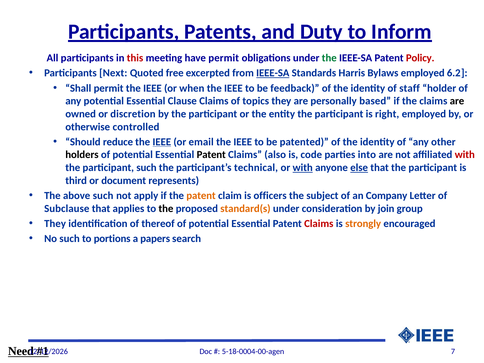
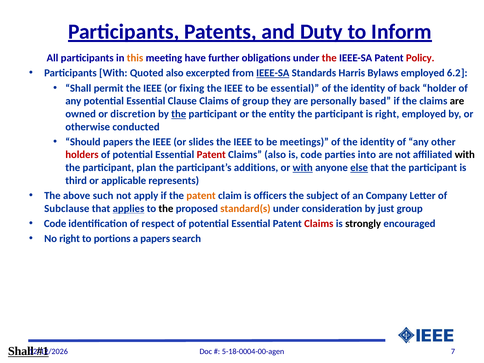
this colour: red -> orange
have permit: permit -> further
the at (329, 58) colour: green -> red
Participants Next: Next -> With
Quoted free: free -> also
when: when -> fixing
be feedback: feedback -> essential
staff: staff -> back
of topics: topics -> group
the at (179, 114) underline: none -> present
controlled: controlled -> conducted
Should reduce: reduce -> papers
IEEE at (162, 142) underline: present -> none
email: email -> slides
patented: patented -> meetings
holders colour: black -> red
Patent at (211, 155) colour: black -> red
with at (465, 155) colour: red -> black
participant such: such -> plan
technical: technical -> additions
document: document -> applicable
applies underline: none -> present
join: join -> just
They at (55, 224): They -> Code
thereof: thereof -> respect
strongly colour: orange -> black
No such: such -> right
Need at (21, 351): Need -> Shall
